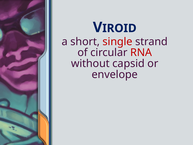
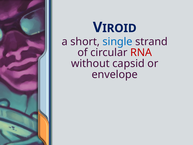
single colour: red -> blue
